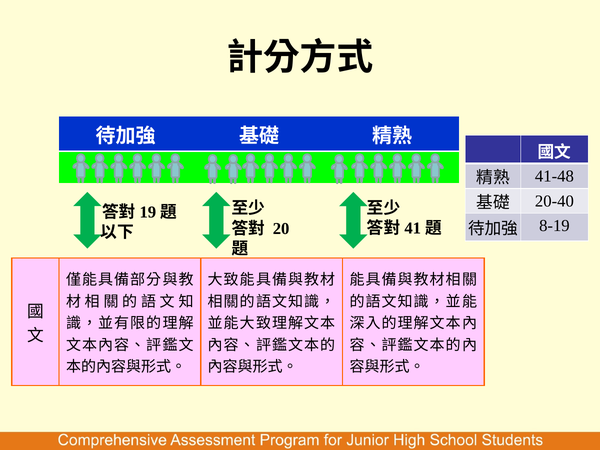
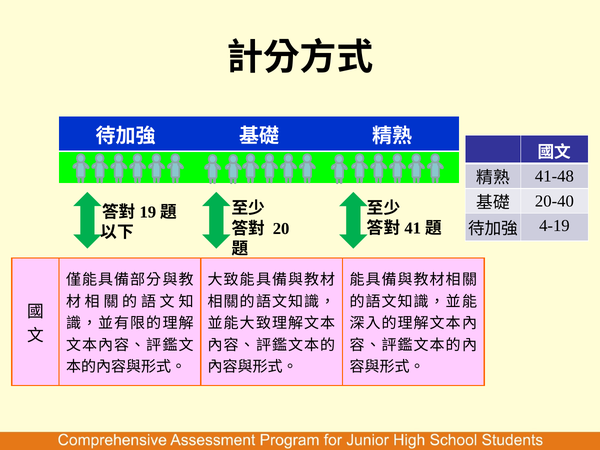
8-19: 8-19 -> 4-19
